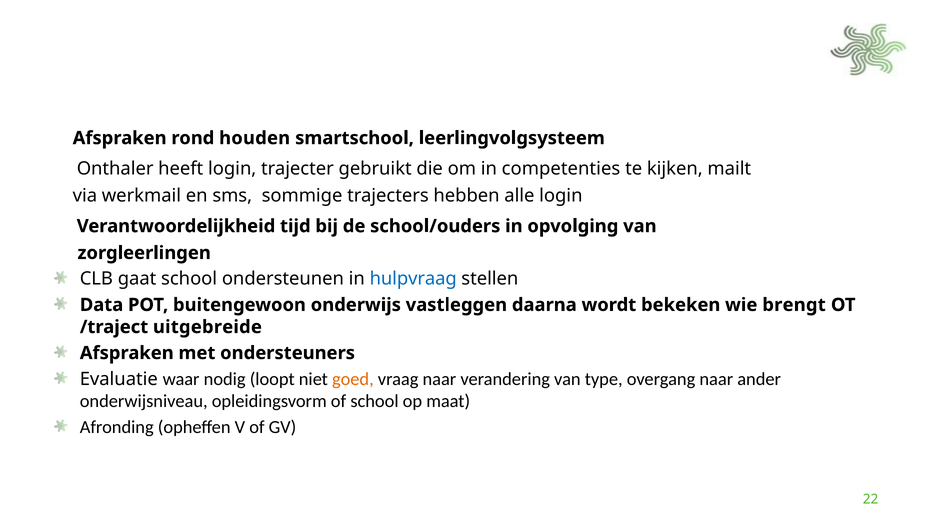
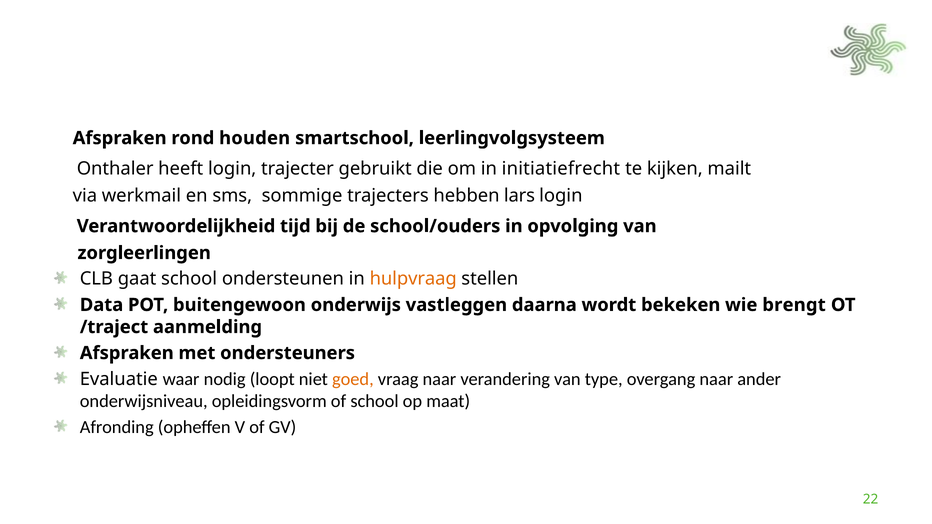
competenties: competenties -> initiatiefrecht
alle: alle -> lars
hulpvraag colour: blue -> orange
uitgebreide: uitgebreide -> aanmelding
